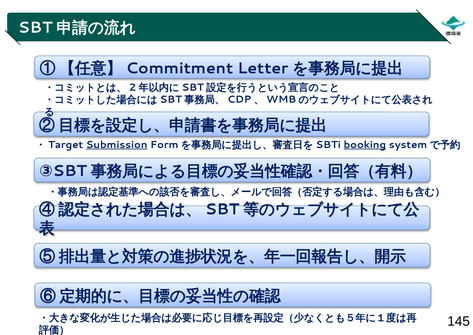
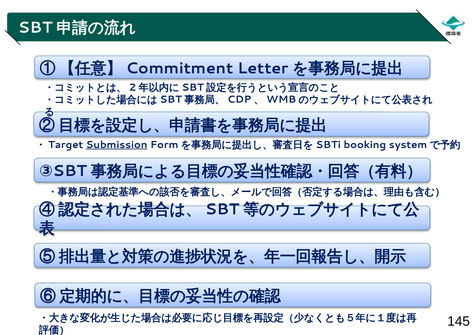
booking underline: present -> none
